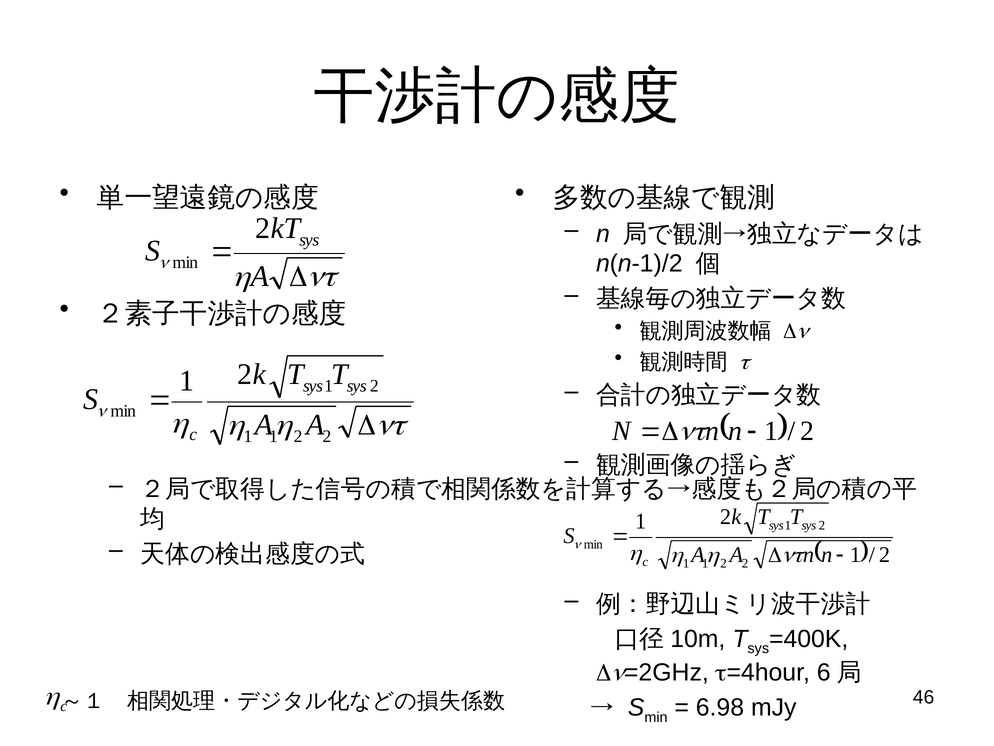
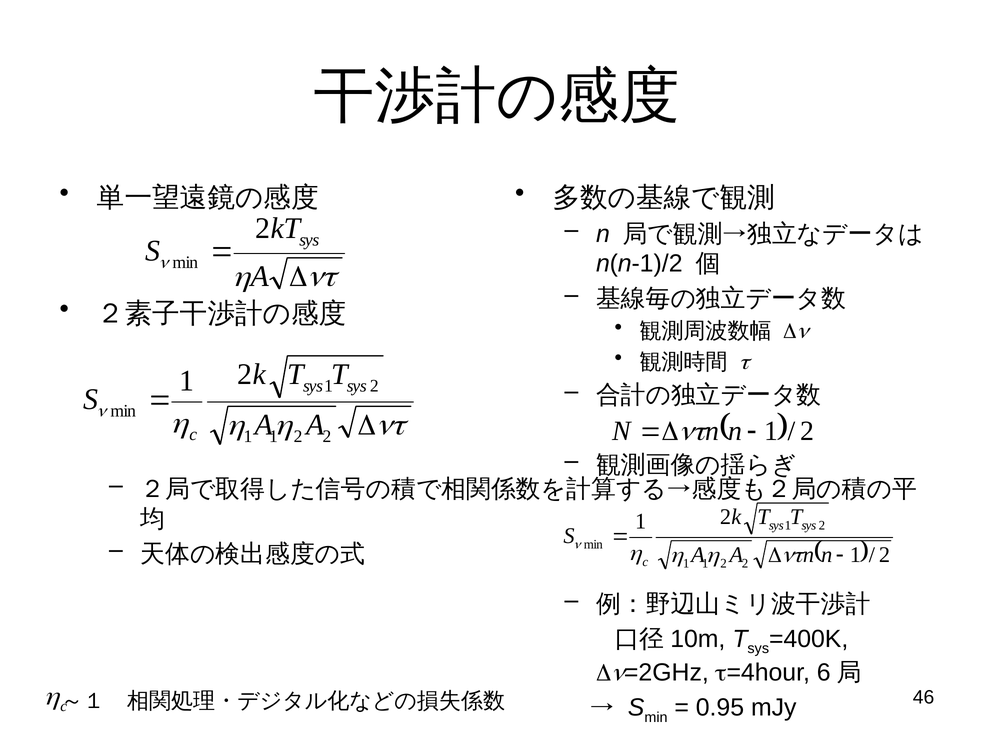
6.98: 6.98 -> 0.95
